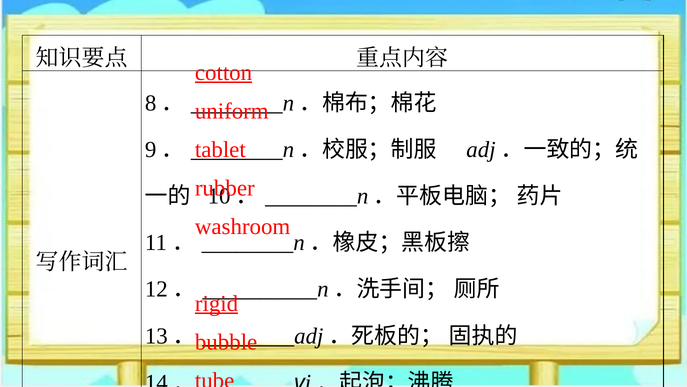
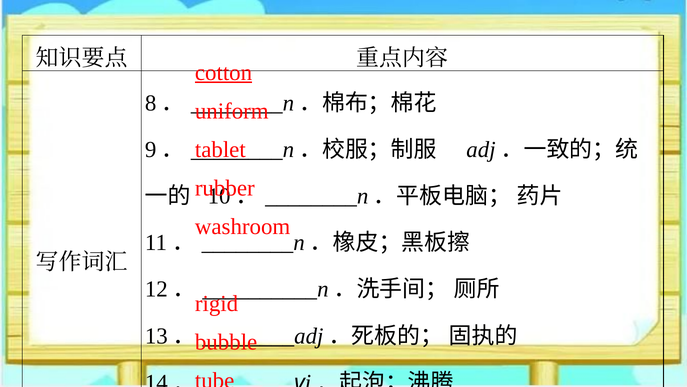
rigid underline: present -> none
